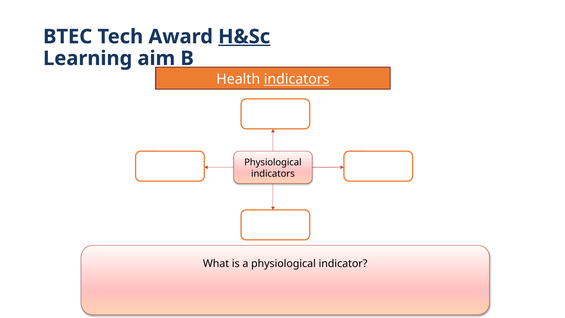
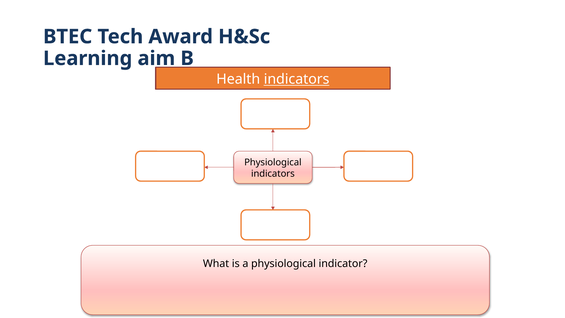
H&Sc underline: present -> none
